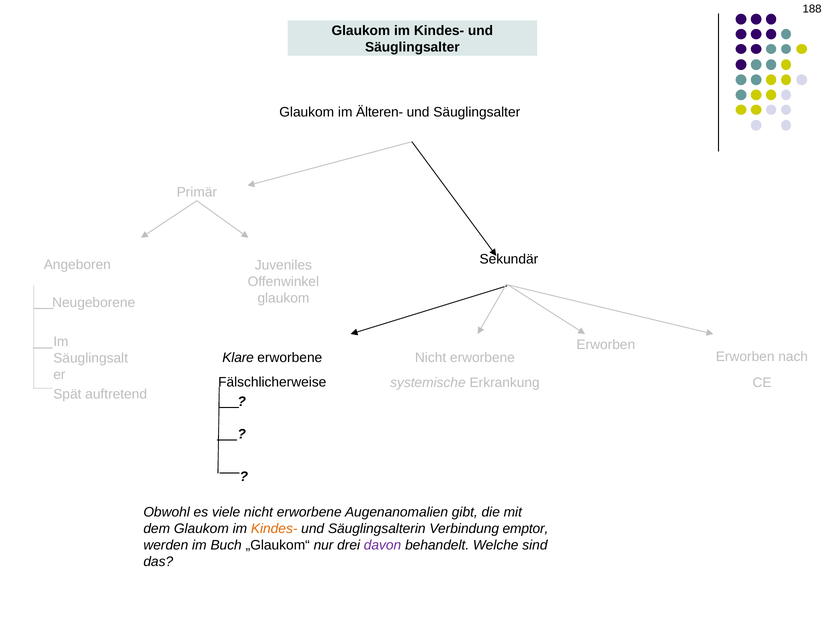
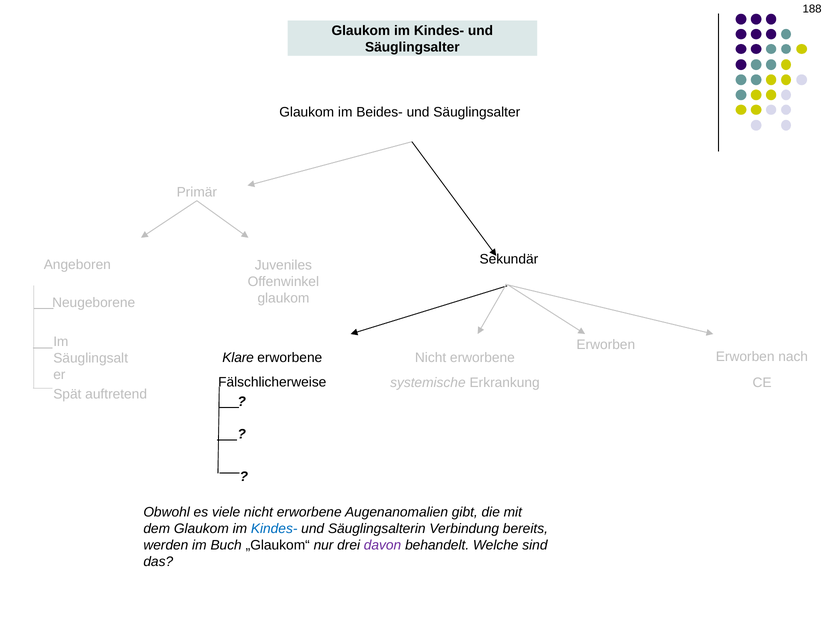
Älteren-: Älteren- -> Beides-
Kindes- at (274, 528) colour: orange -> blue
emptor: emptor -> bereits
